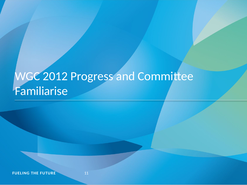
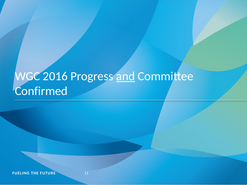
2012: 2012 -> 2016
and underline: none -> present
Familiarise: Familiarise -> Confirmed
